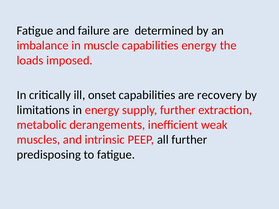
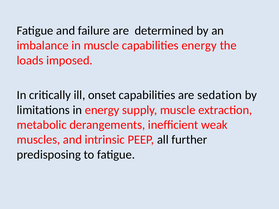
recovery: recovery -> sedation
supply further: further -> muscle
